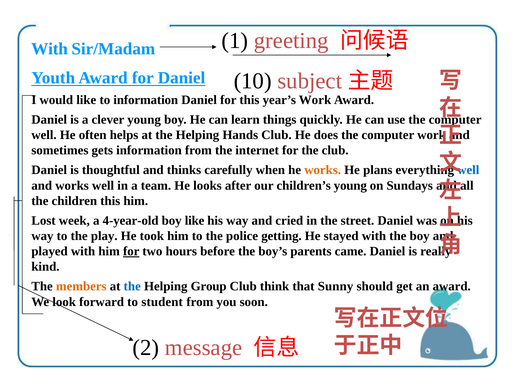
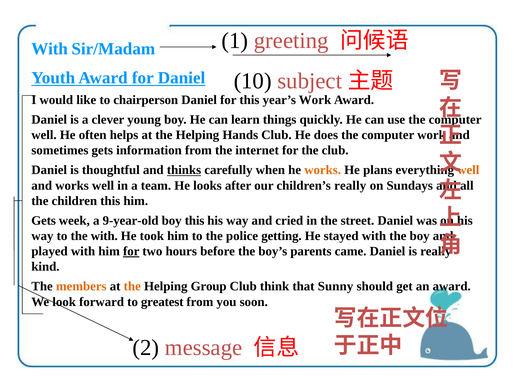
to information: information -> chairperson
thinks underline: none -> present
well at (468, 170) colour: blue -> orange
children’s young: young -> really
Lost at (44, 221): Lost -> Gets
4-year-old: 4-year-old -> 9-year-old
boy like: like -> this
the play: play -> with
the at (132, 287) colour: blue -> orange
student: student -> greatest
